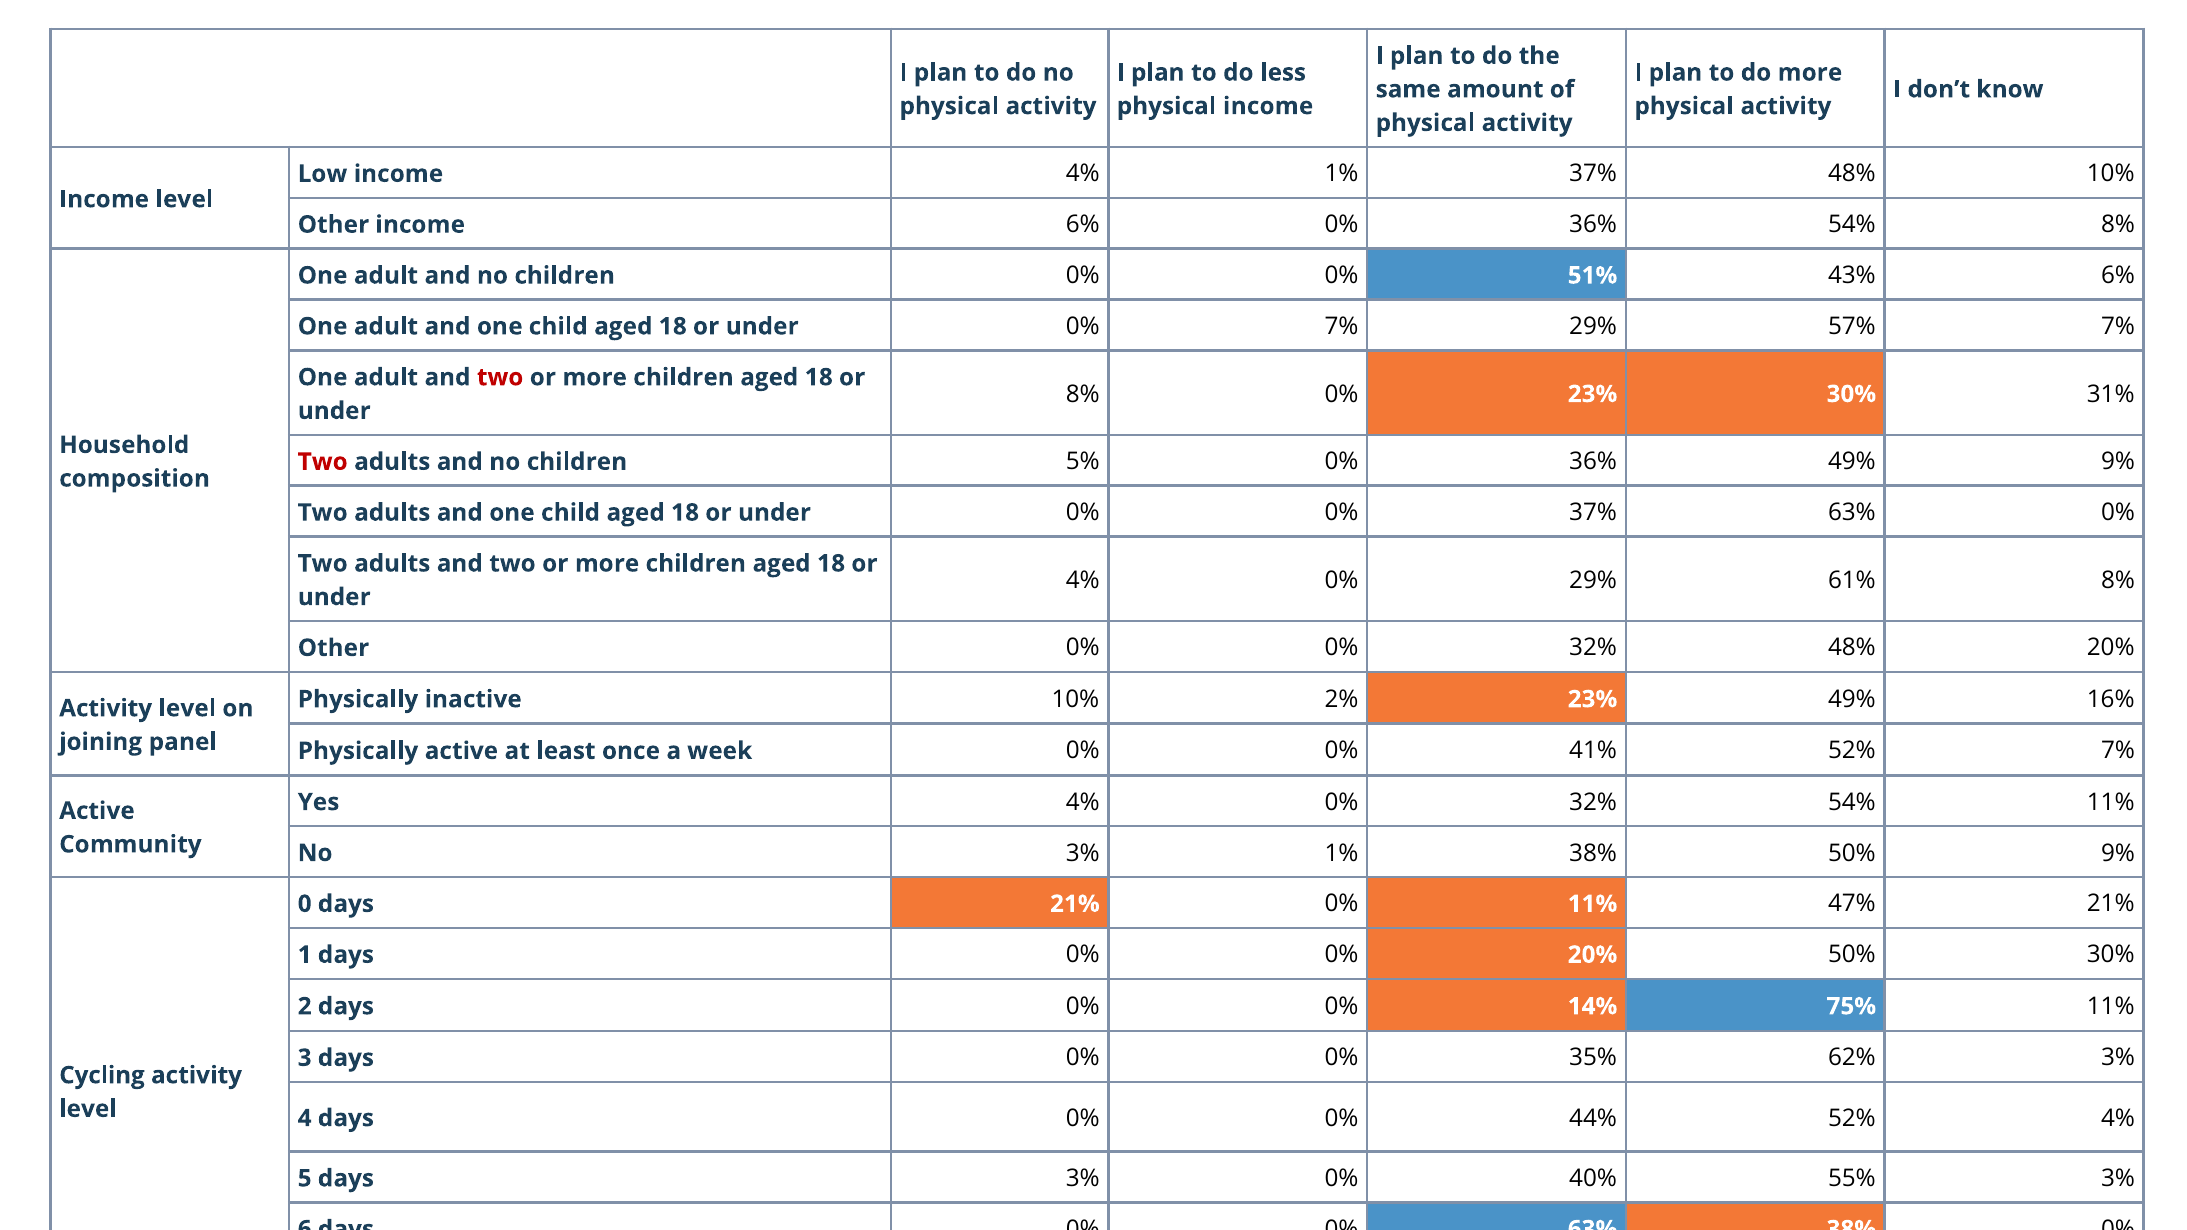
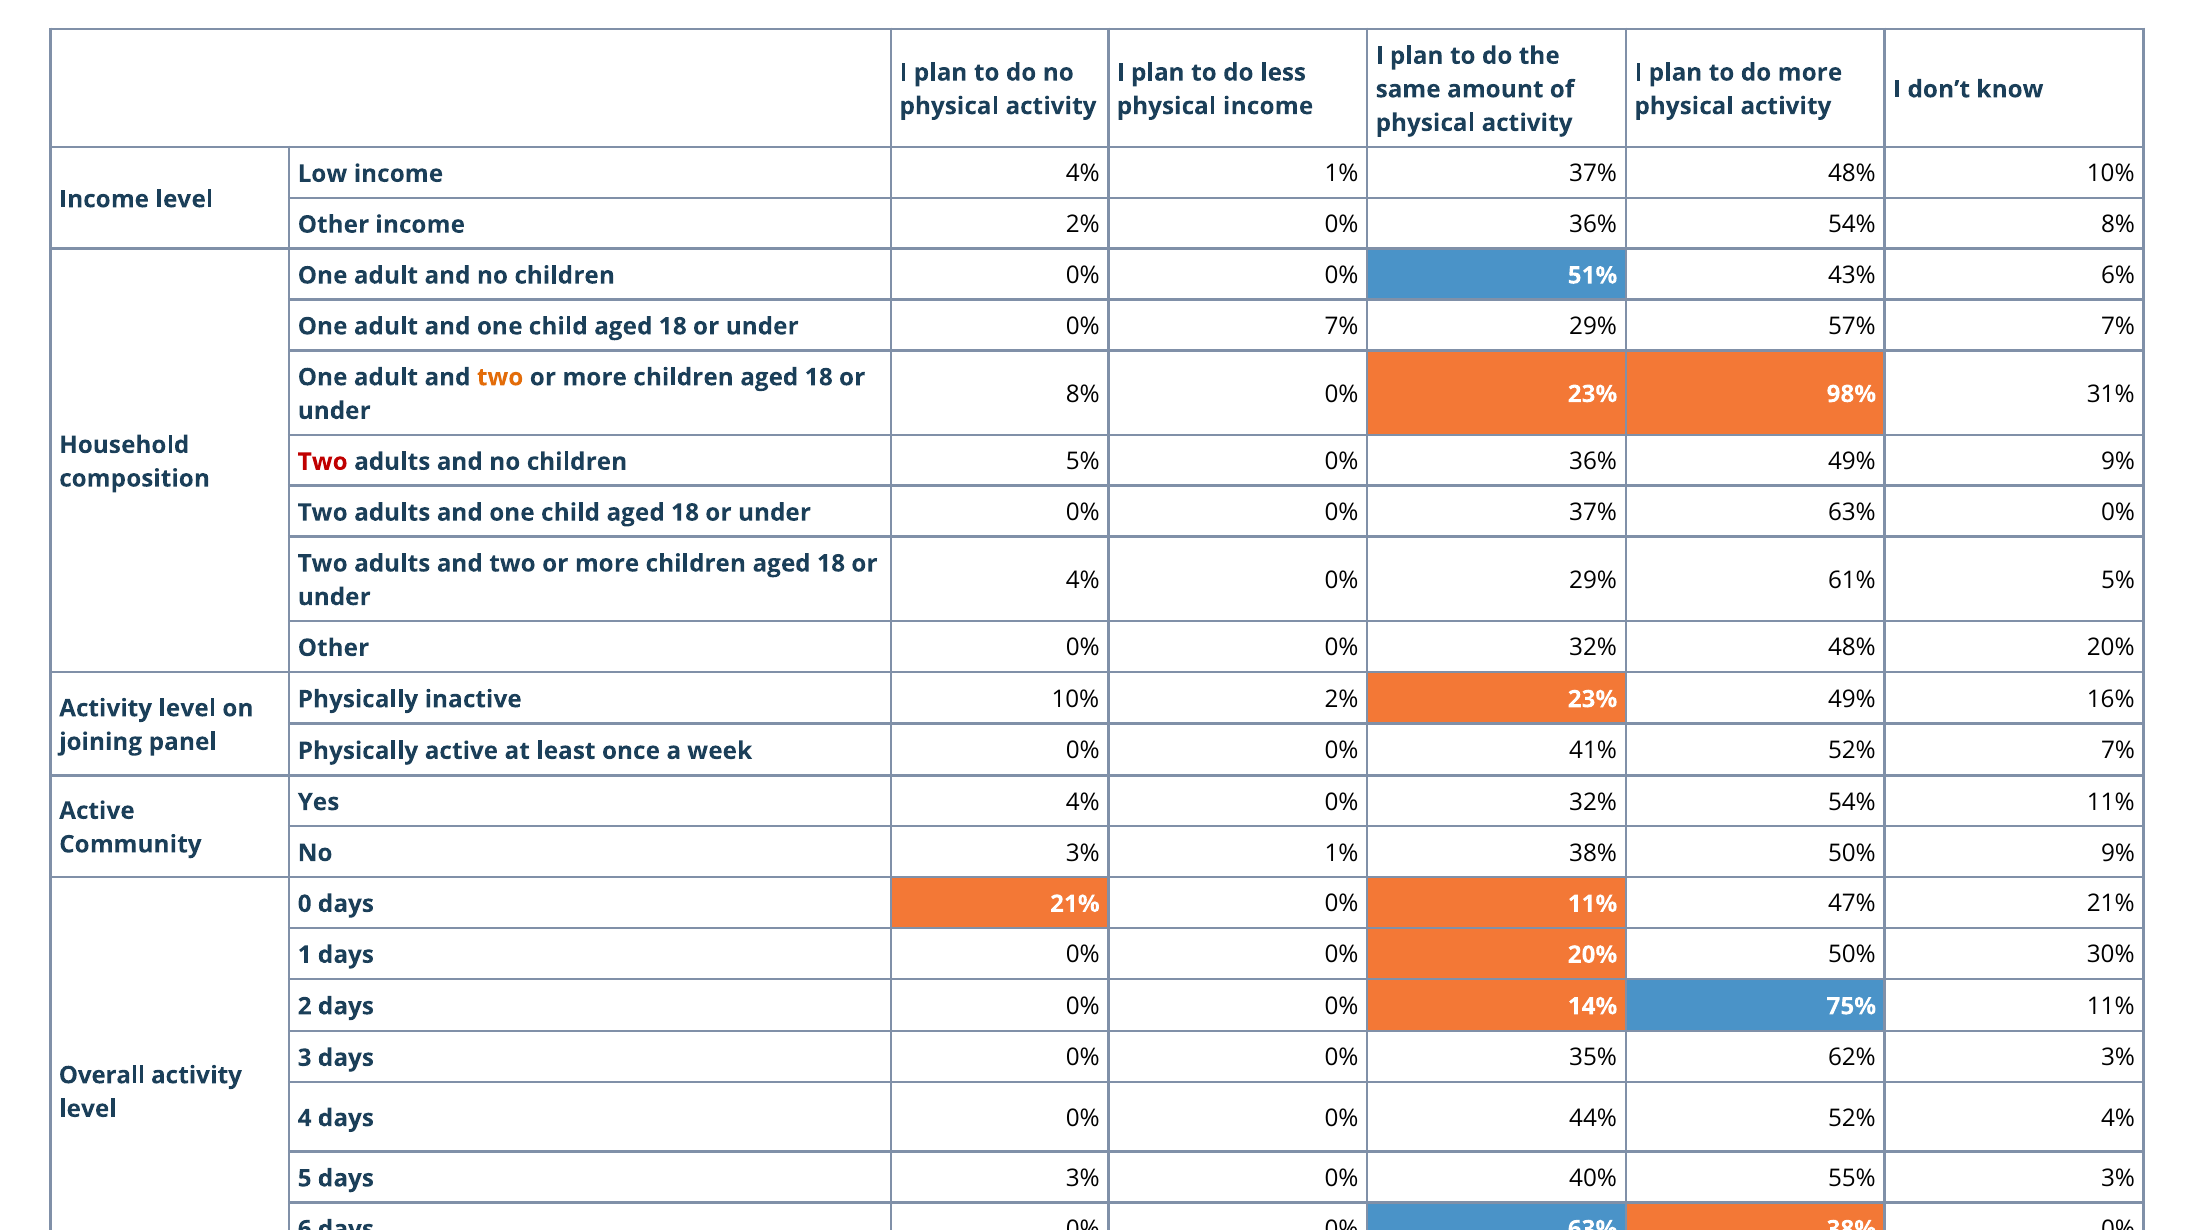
income 6%: 6% -> 2%
two at (500, 377) colour: red -> orange
23% 30%: 30% -> 98%
61% 8%: 8% -> 5%
Cycling: Cycling -> Overall
